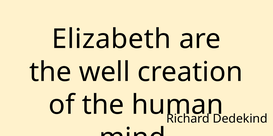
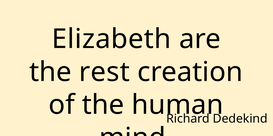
well: well -> rest
